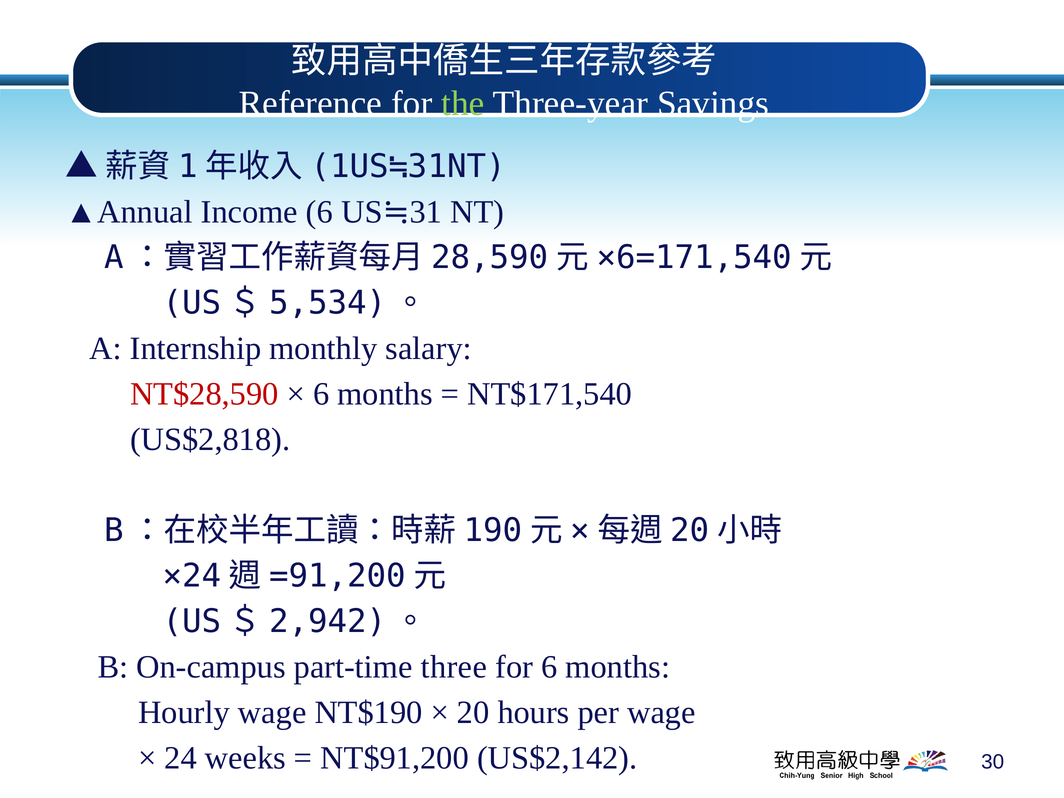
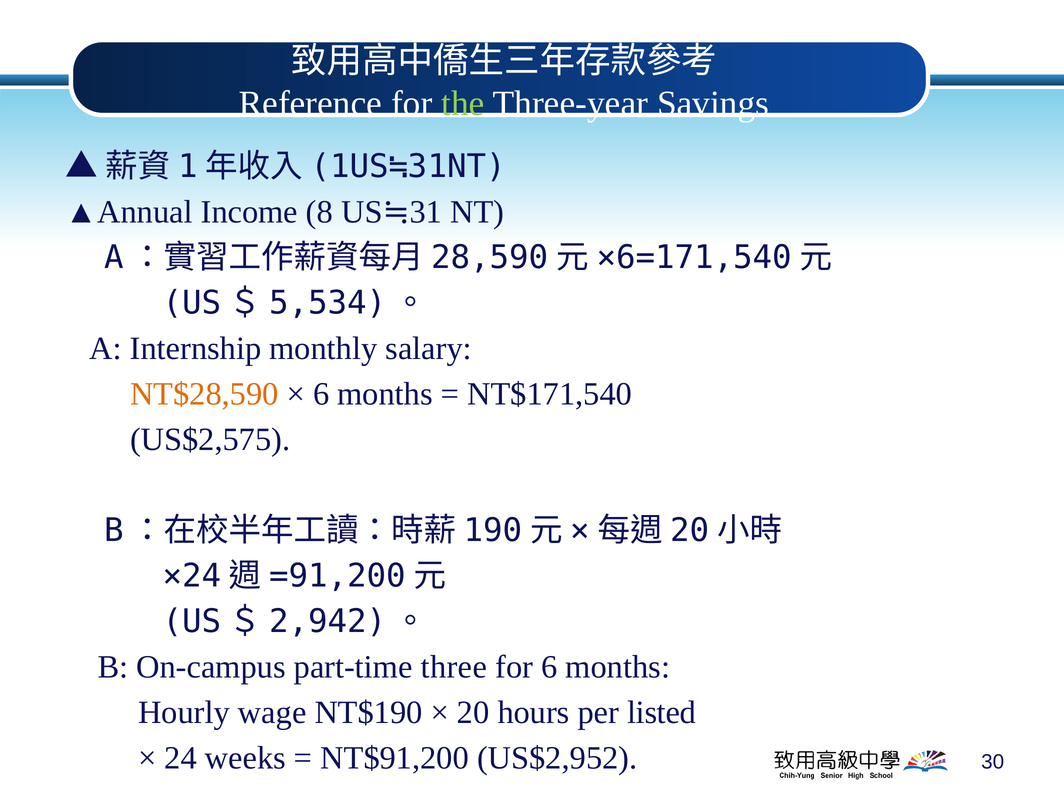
Income 6: 6 -> 8
NT$28,590 colour: red -> orange
US$2,818: US$2,818 -> US$2,575
per wage: wage -> listed
US$2,142: US$2,142 -> US$2,952
